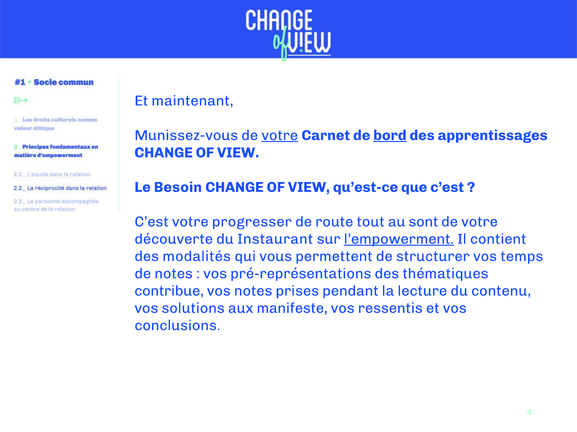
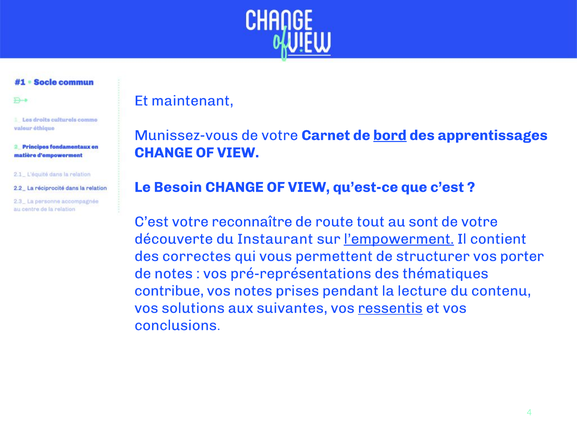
votre at (280, 136) underline: present -> none
progresser: progresser -> reconnaître
modalités: modalités -> correctes
temps: temps -> porter
manifeste: manifeste -> suivantes
ressentis underline: none -> present
